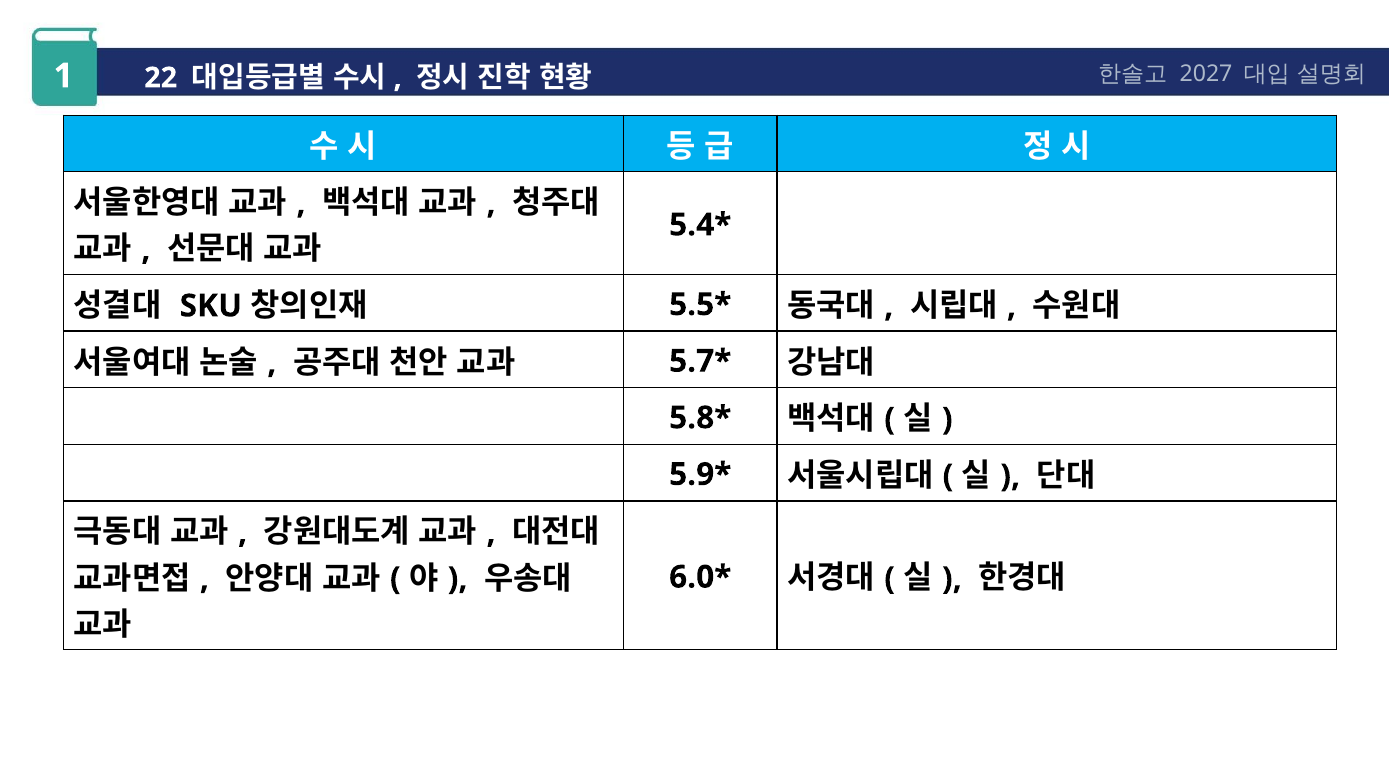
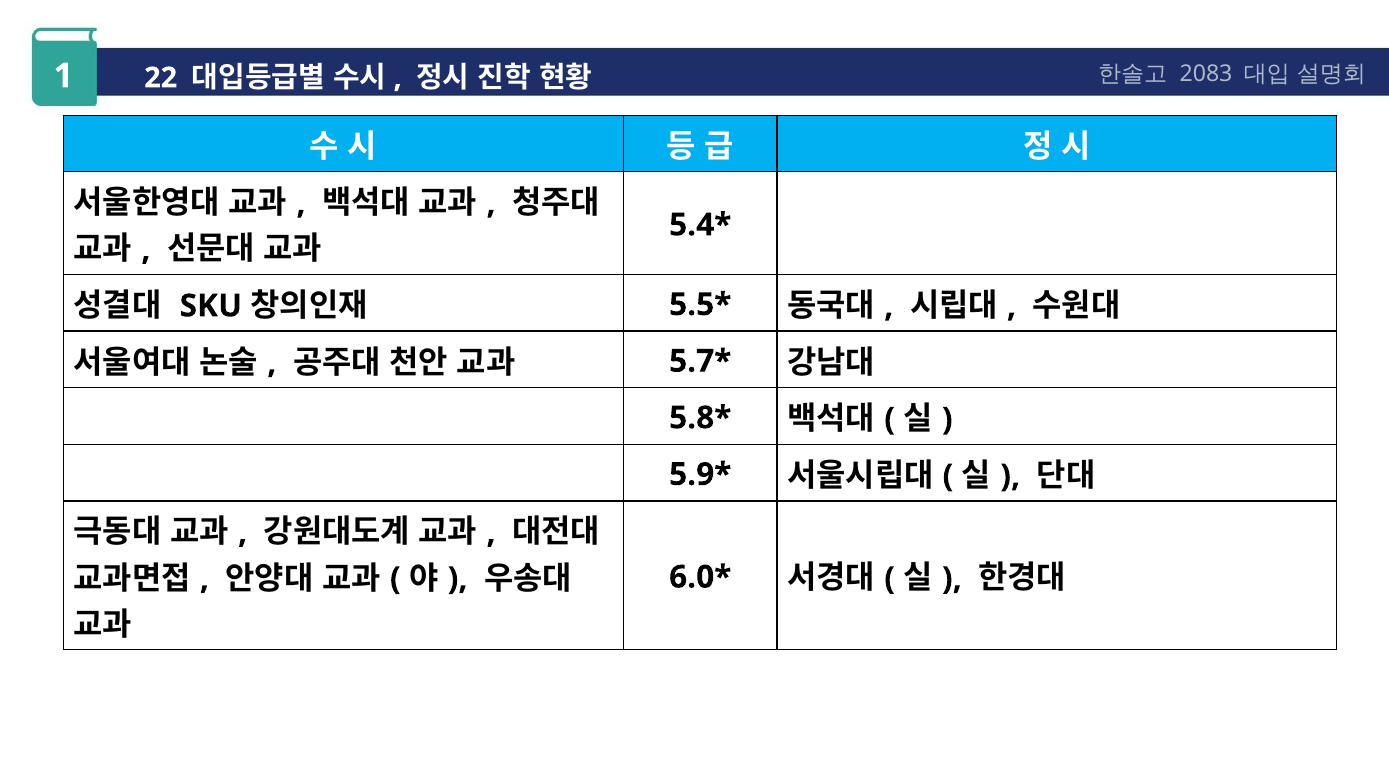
2027: 2027 -> 2083
